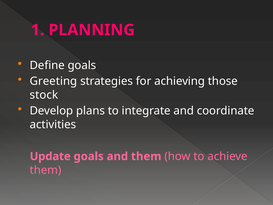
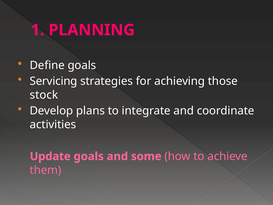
Greeting: Greeting -> Servicing
and them: them -> some
